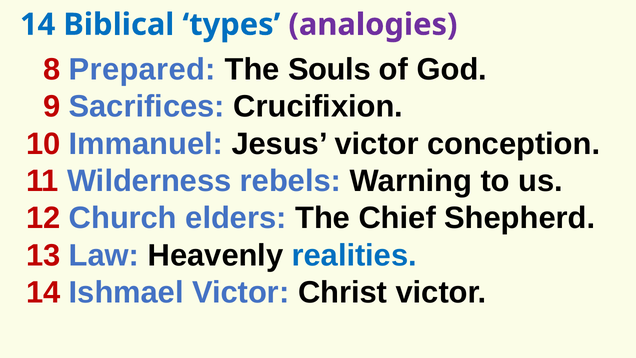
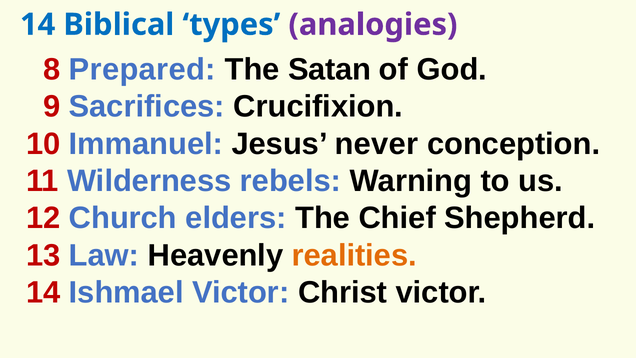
Souls: Souls -> Satan
Jesus victor: victor -> never
realities colour: blue -> orange
